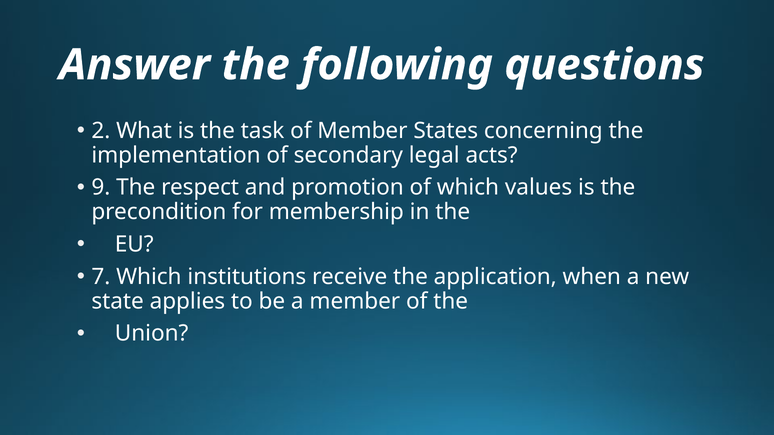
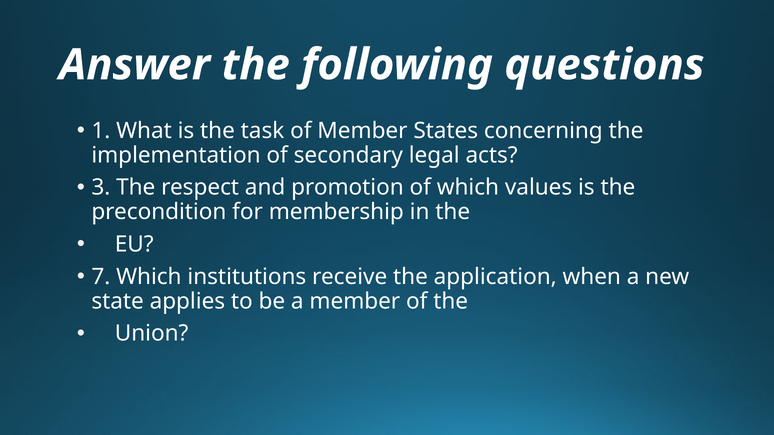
2: 2 -> 1
9: 9 -> 3
